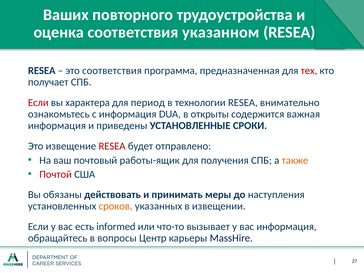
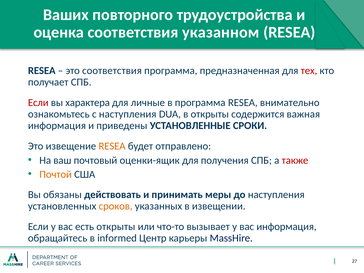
период: период -> личные
в технологии: технологии -> программа
с информация: информация -> наступления
RESEA at (112, 146) colour: red -> orange
работы-ящик: работы-ящик -> оценки-ящик
также colour: orange -> red
Почтой colour: red -> orange
есть informed: informed -> открыты
вопросы: вопросы -> informed
